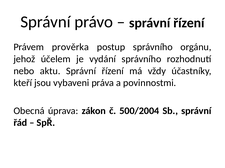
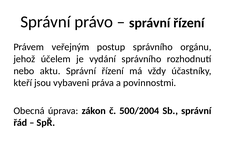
prověrka: prověrka -> veřejným
